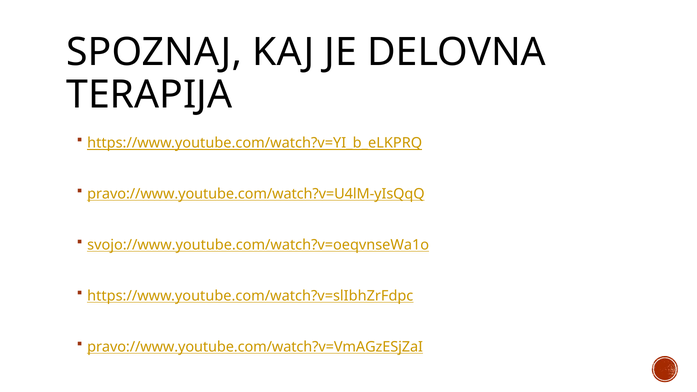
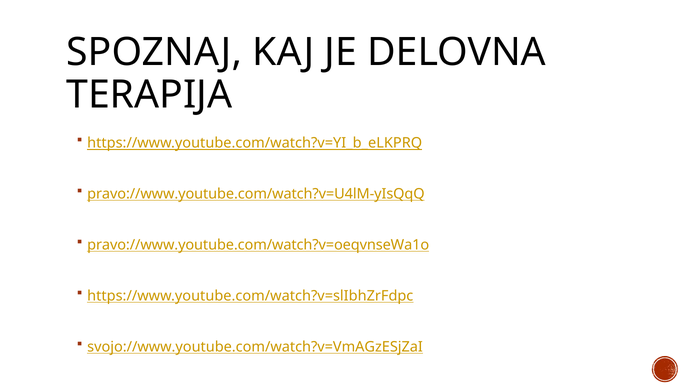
svojo://www.youtube.com/watch?v=oeqvnseWa1o: svojo://www.youtube.com/watch?v=oeqvnseWa1o -> pravo://www.youtube.com/watch?v=oeqvnseWa1o
pravo://www.youtube.com/watch?v=VmAGzESjZaI: pravo://www.youtube.com/watch?v=VmAGzESjZaI -> svojo://www.youtube.com/watch?v=VmAGzESjZaI
